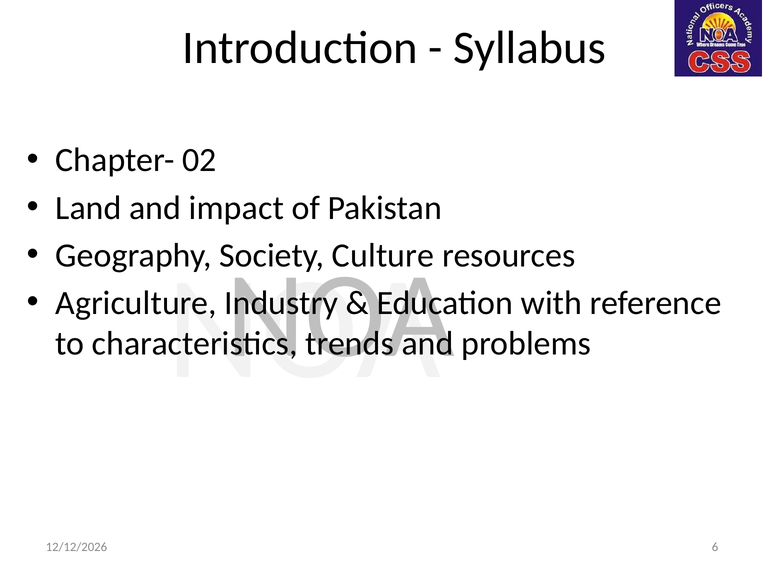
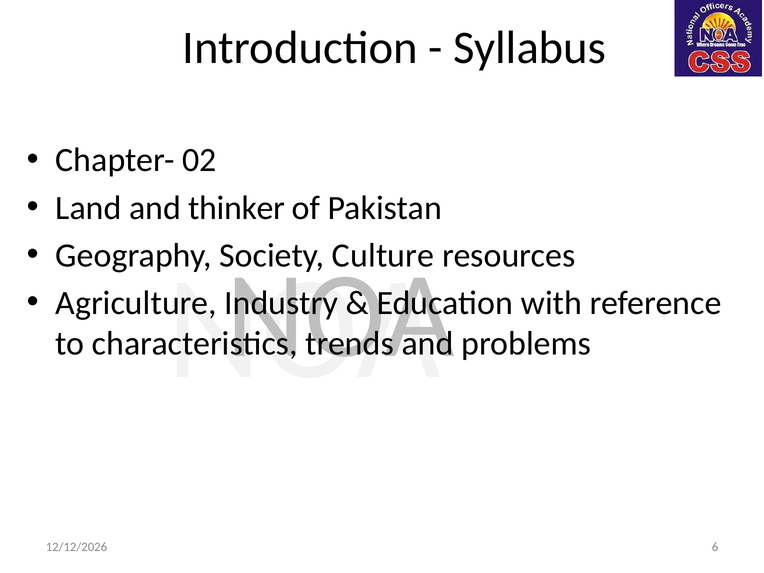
impact: impact -> thinker
